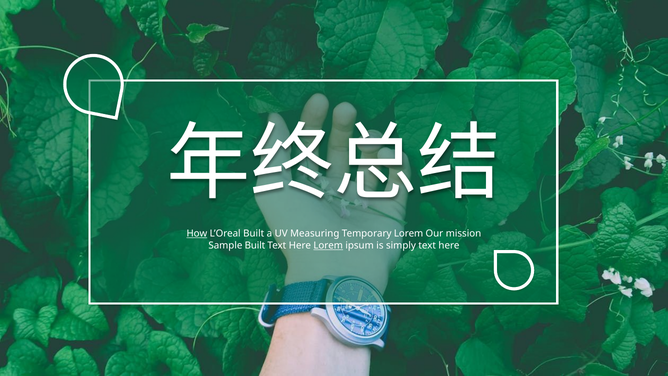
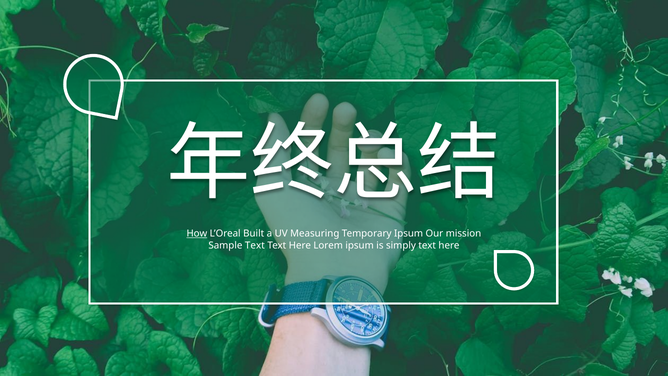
Temporary Lorem: Lorem -> Ipsum
Sample Built: Built -> Text
Lorem at (328, 245) underline: present -> none
